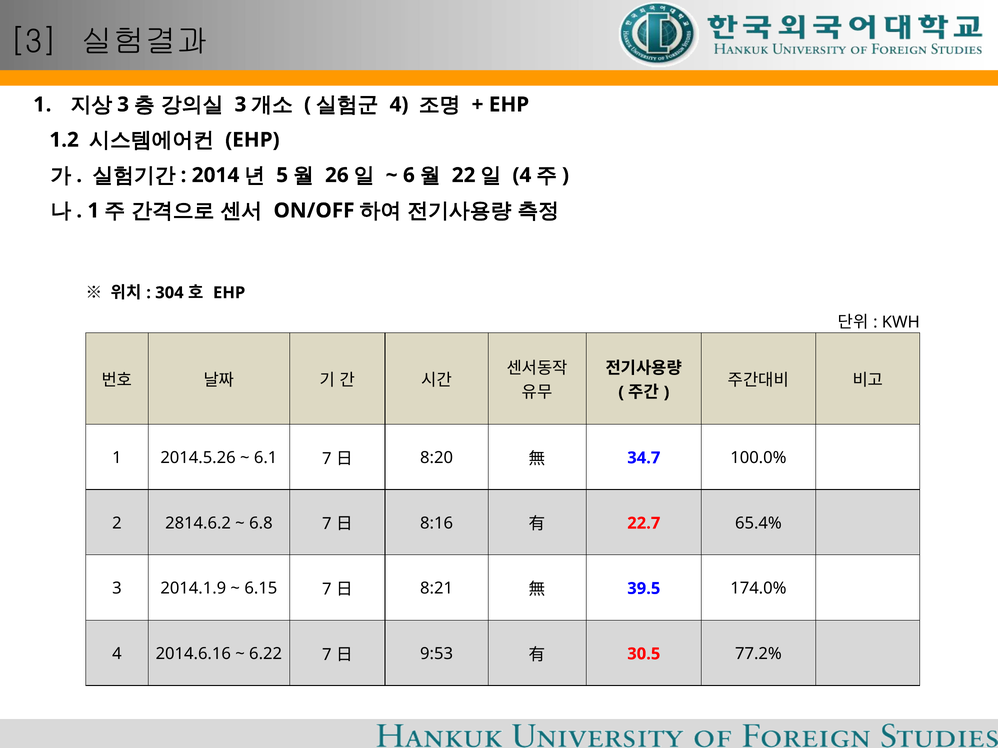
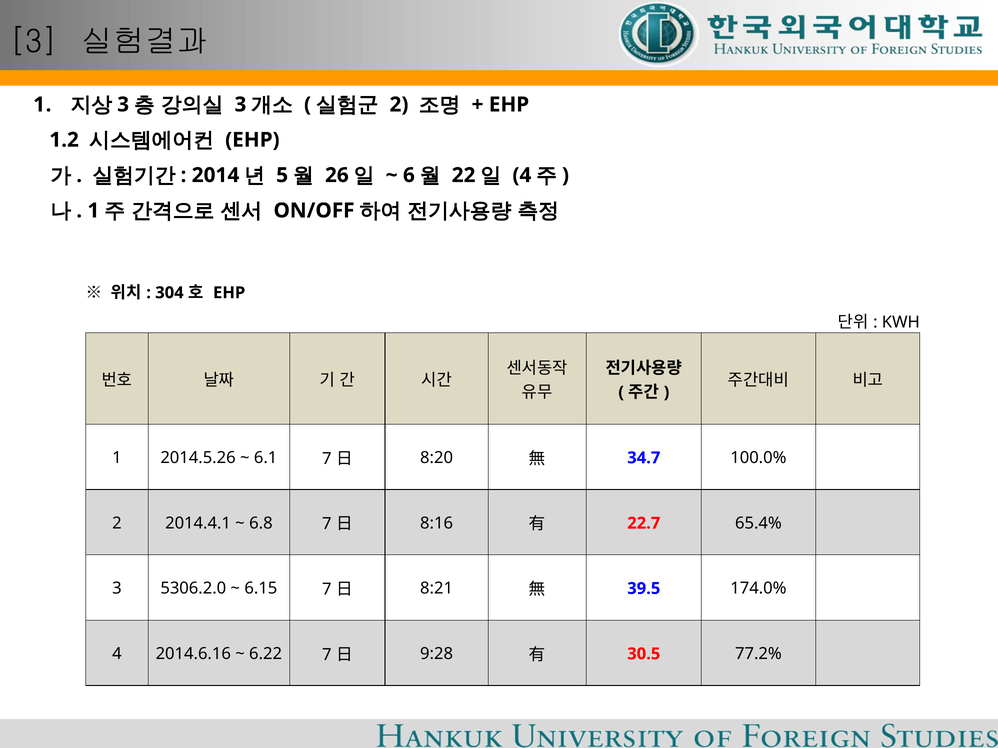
4 at (399, 105): 4 -> 2
2814.6.2: 2814.6.2 -> 2014.4.1
2014.1.9: 2014.1.9 -> 5306.2.0
9:53: 9:53 -> 9:28
